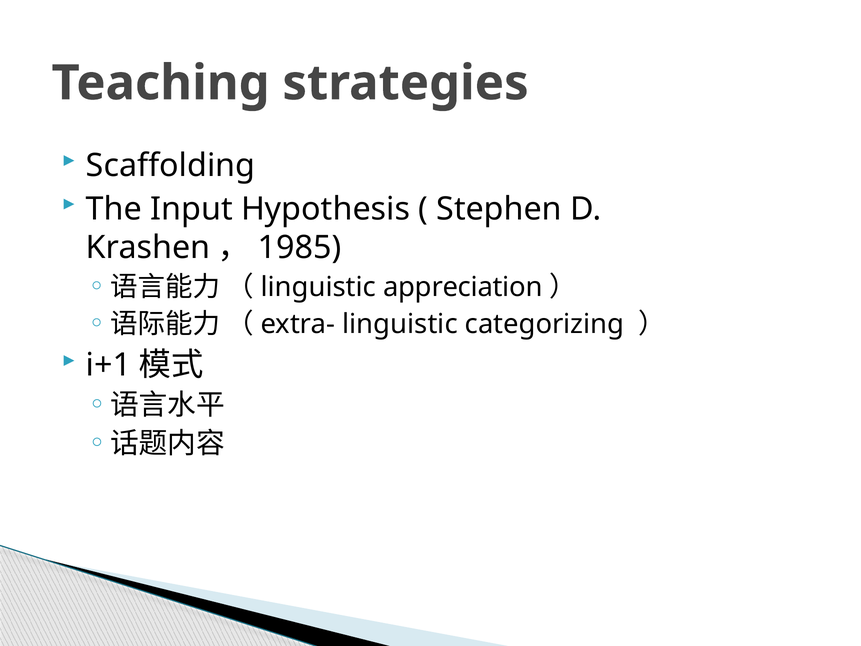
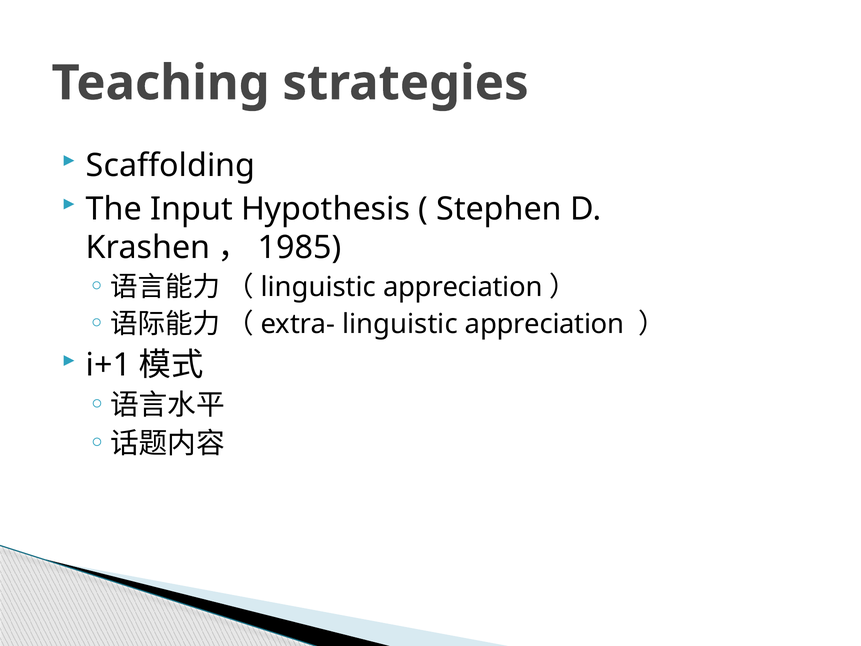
categorizing at (544, 324): categorizing -> appreciation
